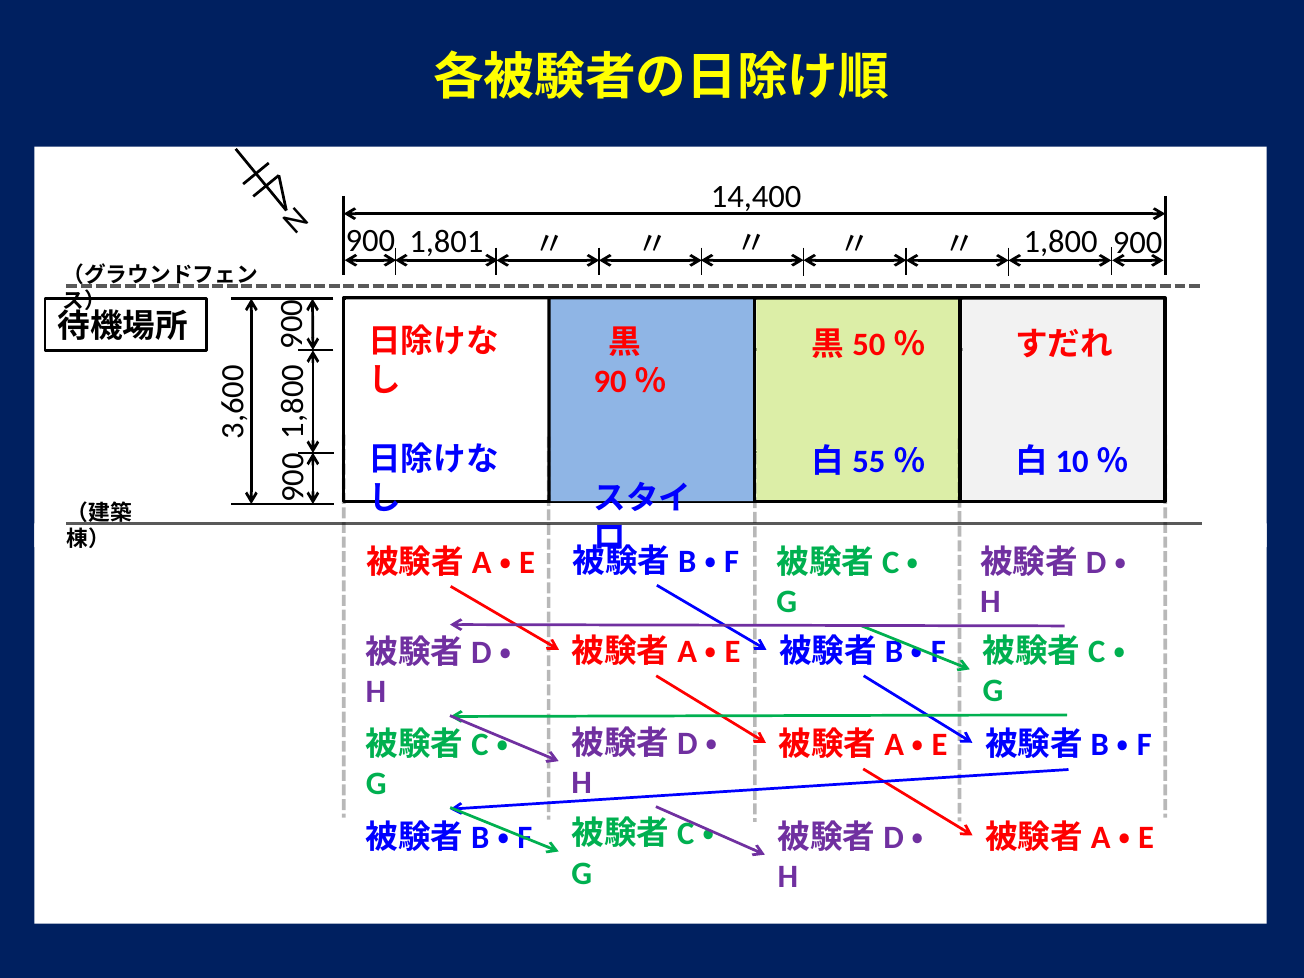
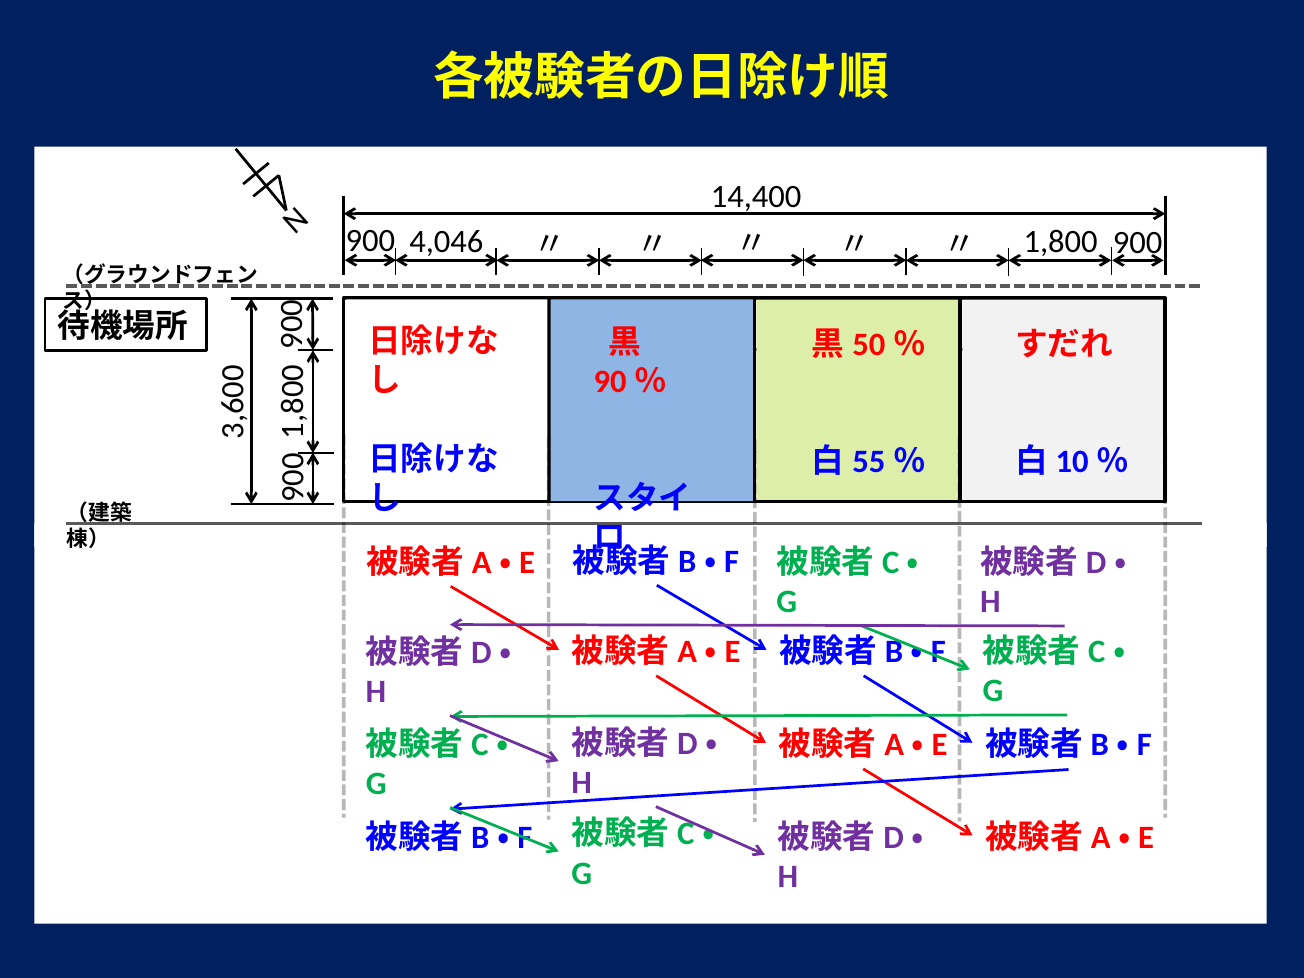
1,801: 1,801 -> 4,046
